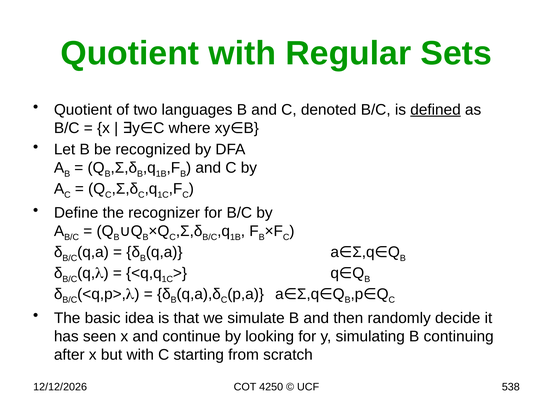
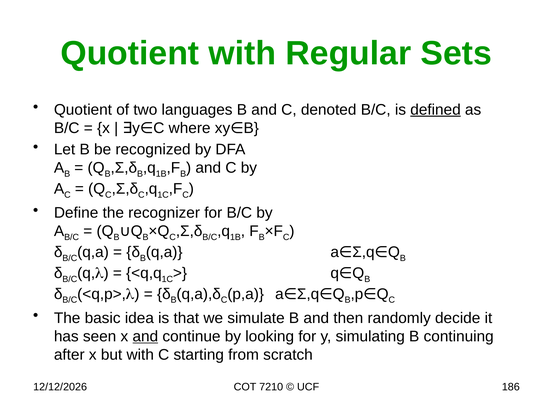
and at (145, 337) underline: none -> present
4250: 4250 -> 7210
538: 538 -> 186
